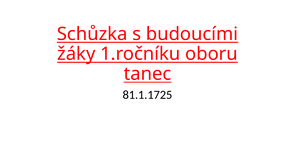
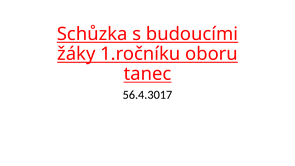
81.1.1725: 81.1.1725 -> 56.4.3017
